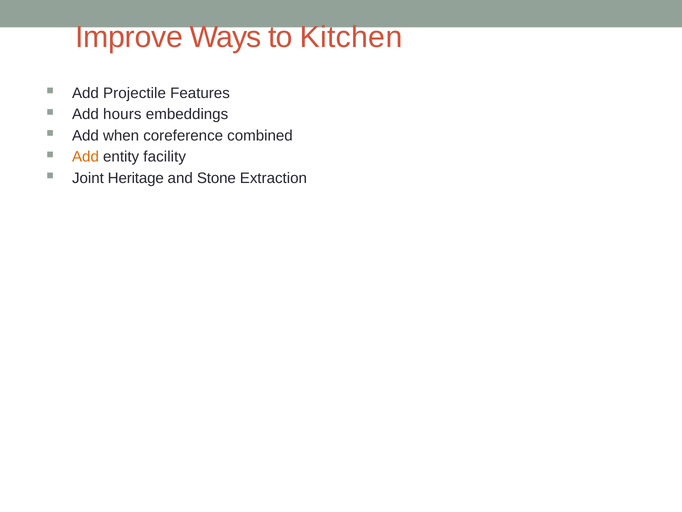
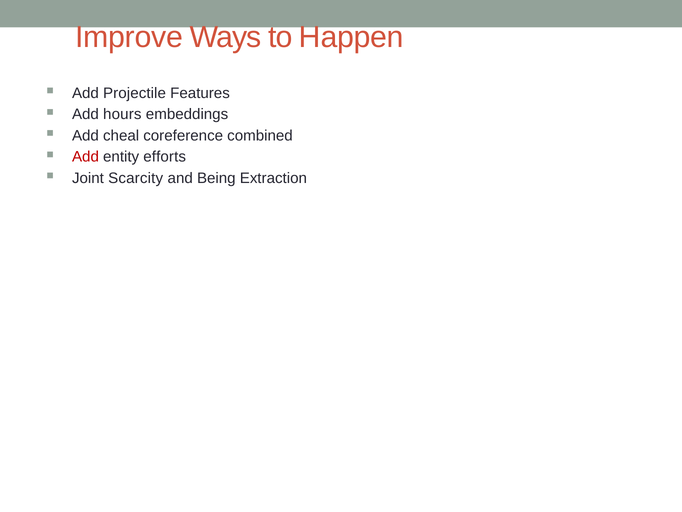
Kitchen: Kitchen -> Happen
when: when -> cheal
Add at (85, 157) colour: orange -> red
facility: facility -> efforts
Heritage: Heritage -> Scarcity
Stone: Stone -> Being
